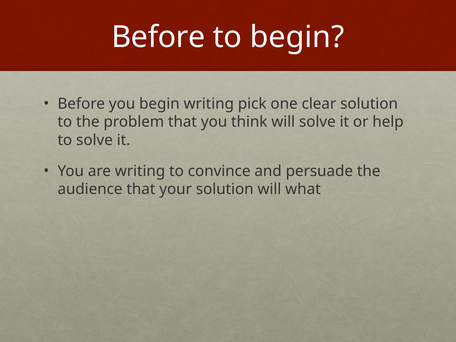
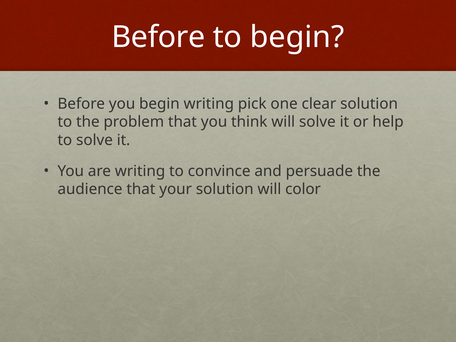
what: what -> color
